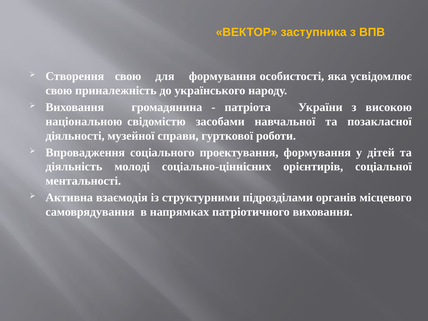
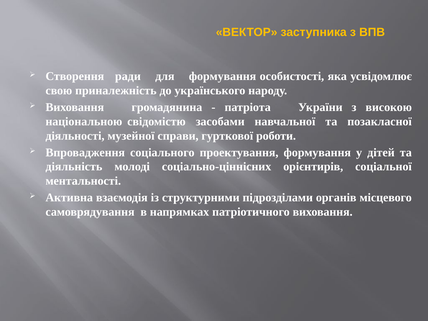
Створення свою: свою -> ради
